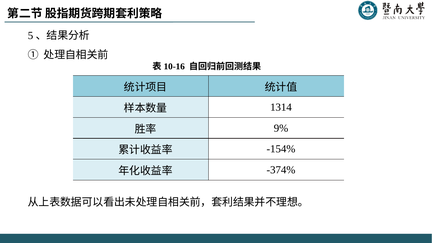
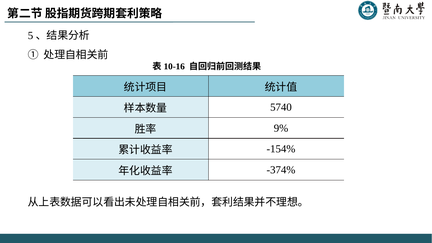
1314: 1314 -> 5740
